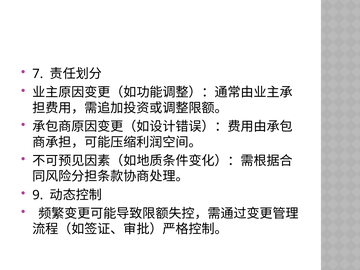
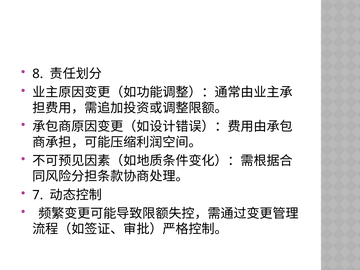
7: 7 -> 8
9: 9 -> 7
